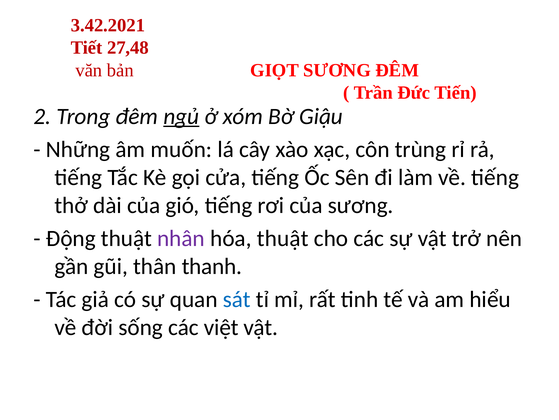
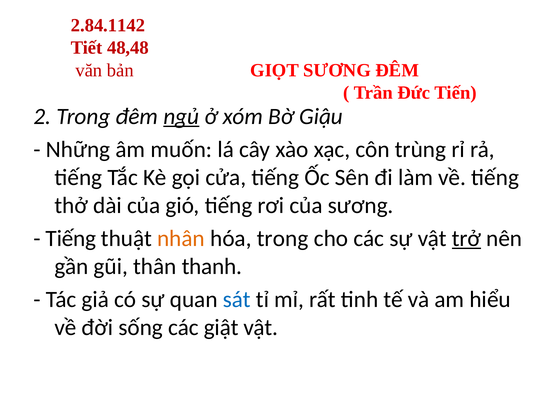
3.42.2021: 3.42.2021 -> 2.84.1142
27,48: 27,48 -> 48,48
Động at (71, 238): Động -> Tiếng
nhân colour: purple -> orange
hóa thuật: thuật -> trong
trở underline: none -> present
việt: việt -> giật
